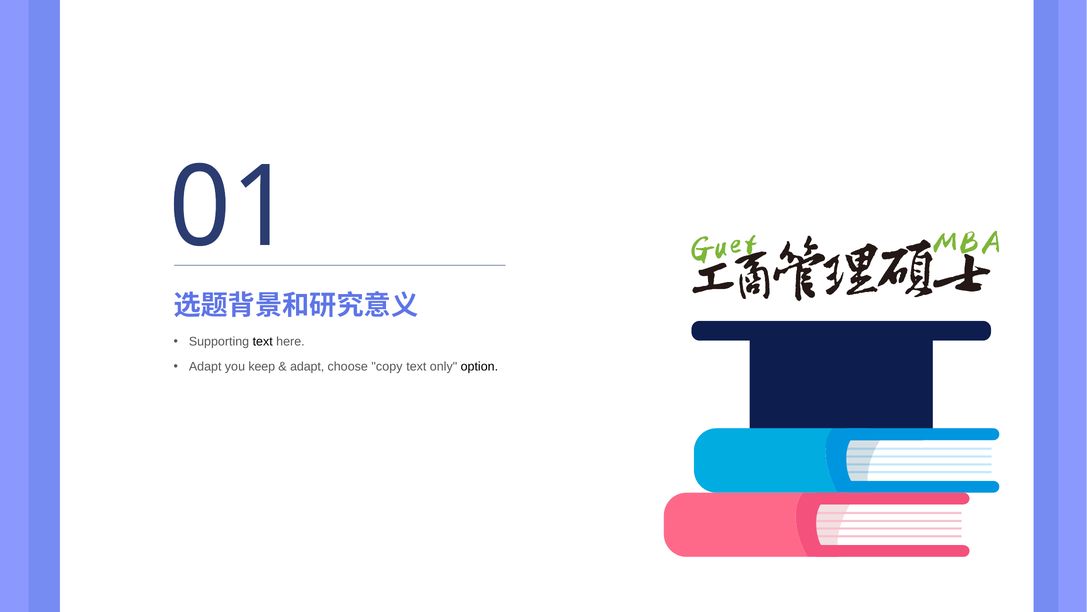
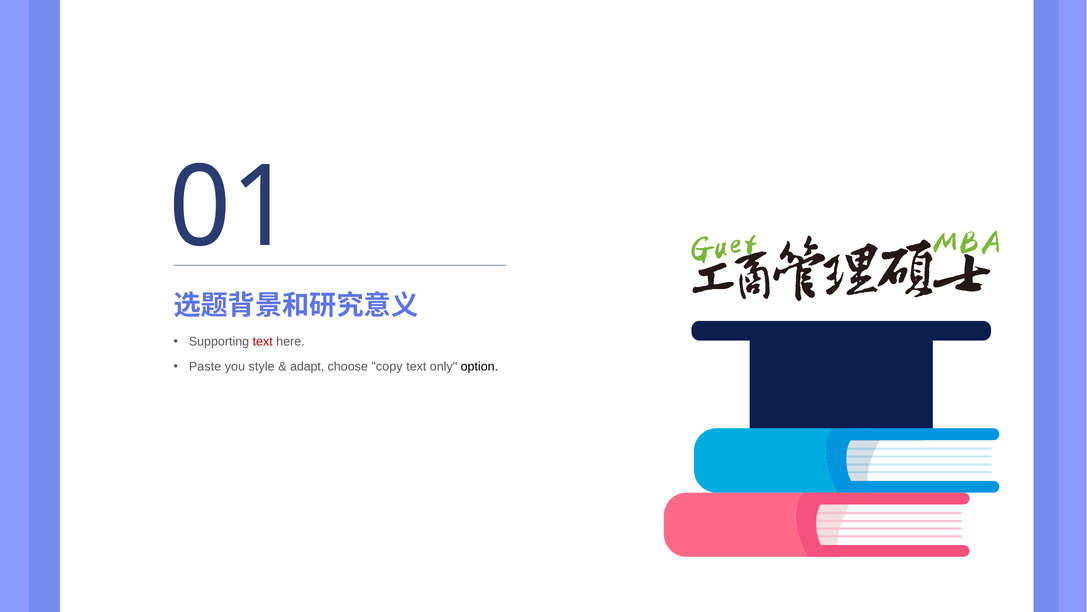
text at (263, 342) colour: black -> red
Adapt at (205, 366): Adapt -> Paste
keep: keep -> style
